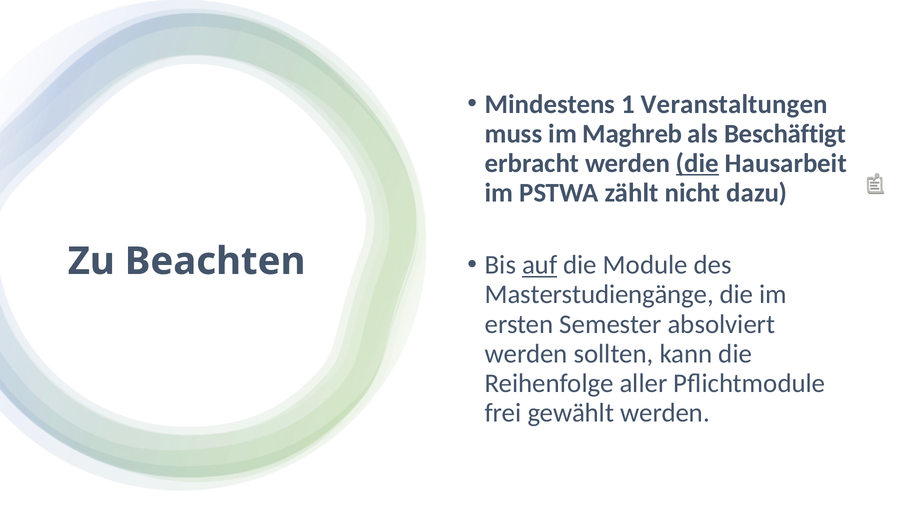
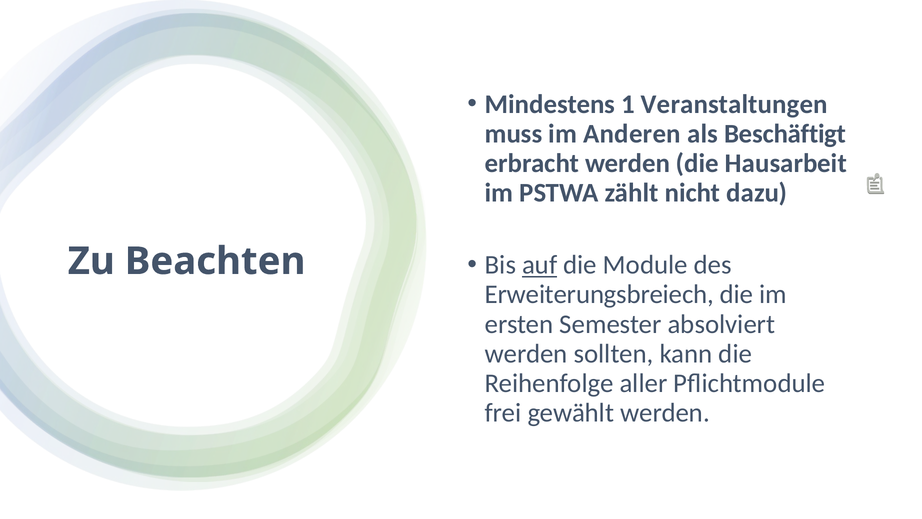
Maghreb: Maghreb -> Anderen
die at (697, 163) underline: present -> none
Masterstudiengänge: Masterstudiengänge -> Erweiterungsbreiech
